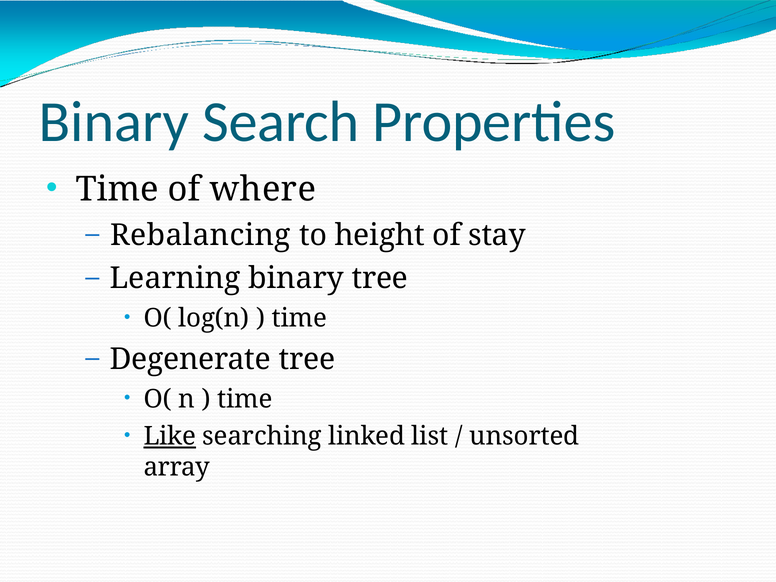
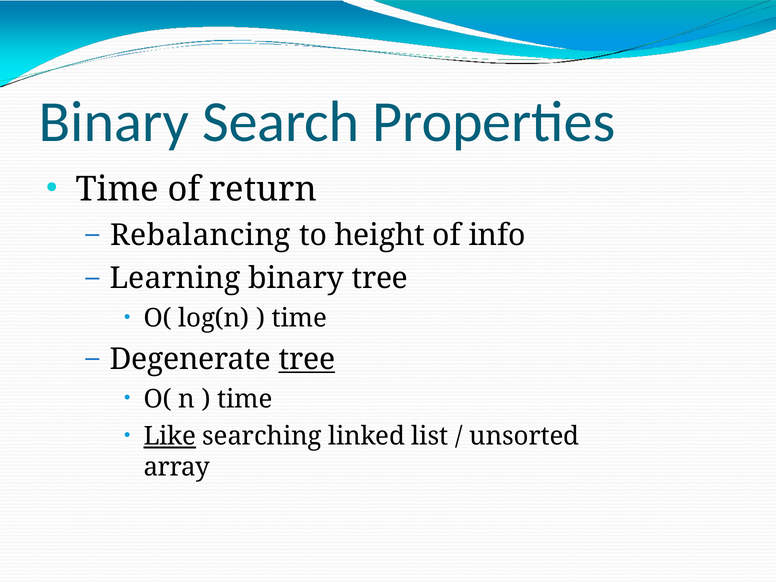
where: where -> return
stay: stay -> info
tree at (307, 359) underline: none -> present
